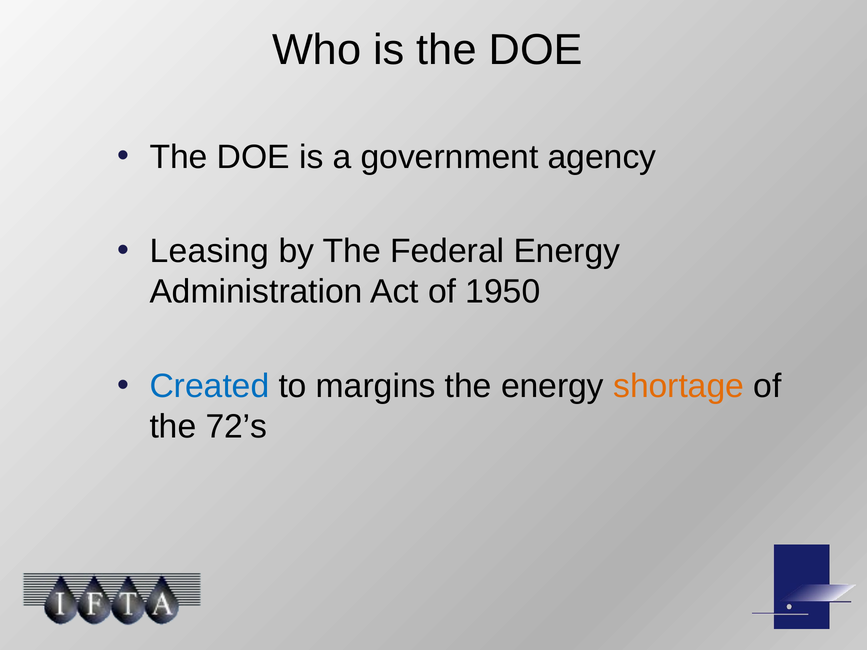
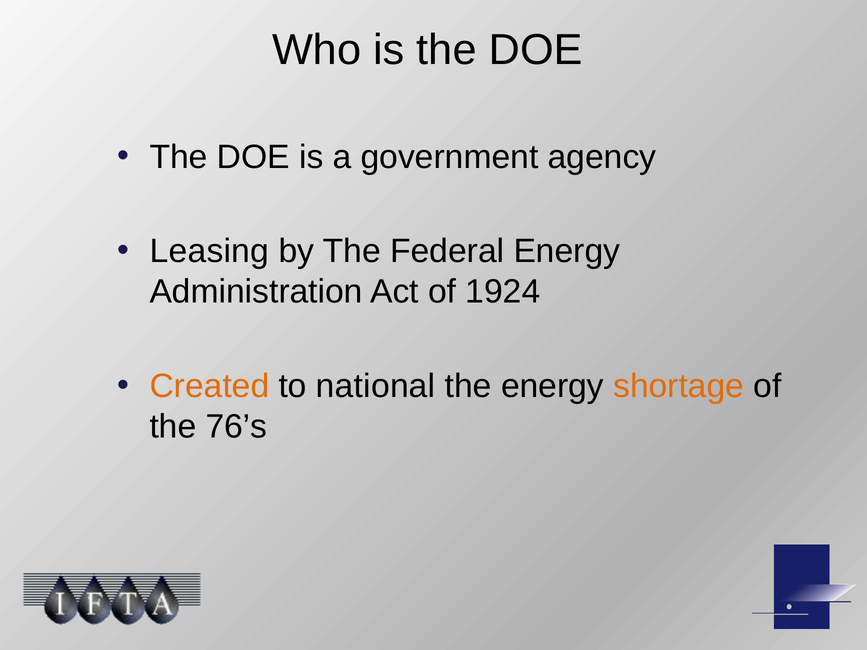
1950: 1950 -> 1924
Created colour: blue -> orange
margins: margins -> national
72’s: 72’s -> 76’s
